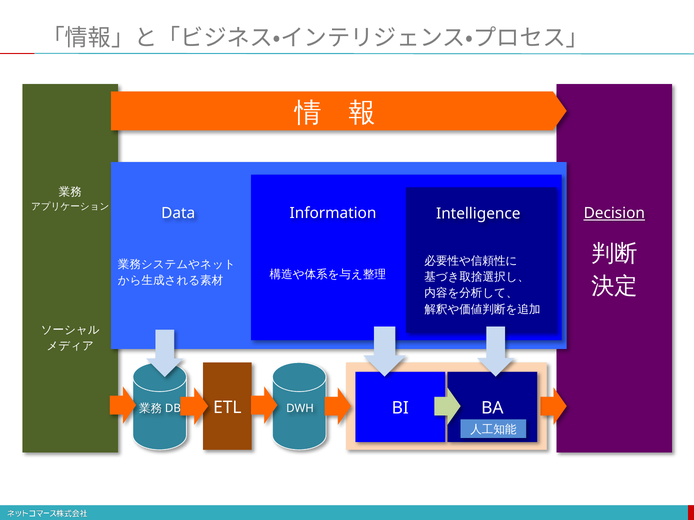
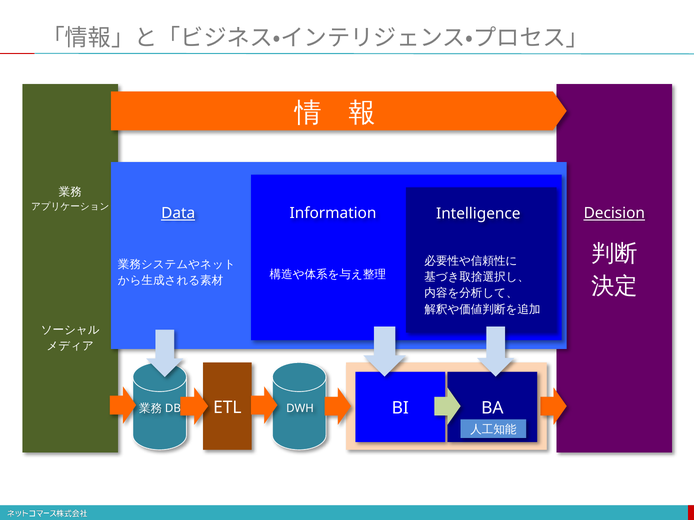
Data underline: none -> present
